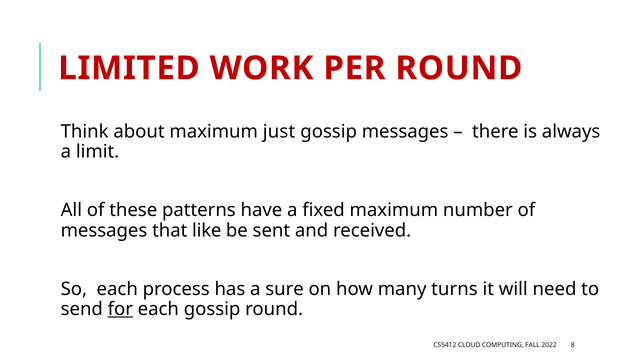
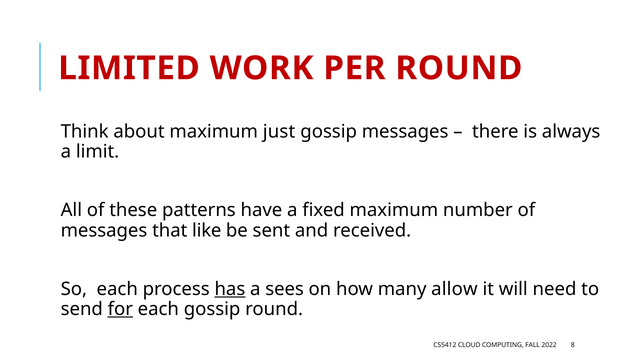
has underline: none -> present
sure: sure -> sees
turns: turns -> allow
